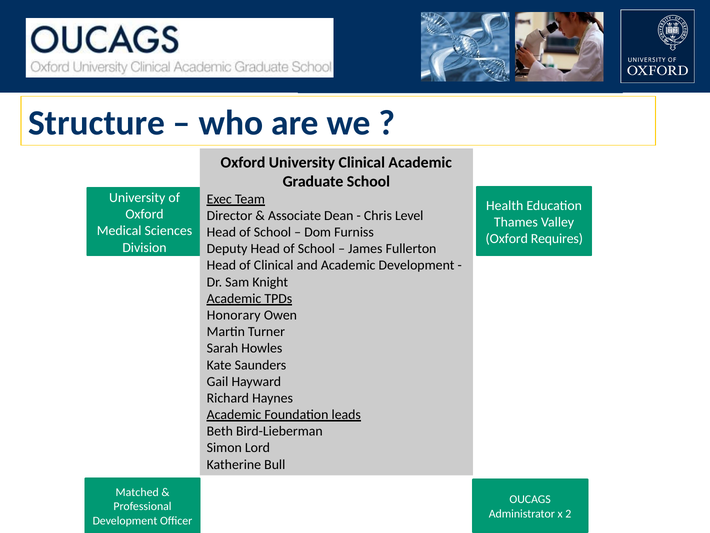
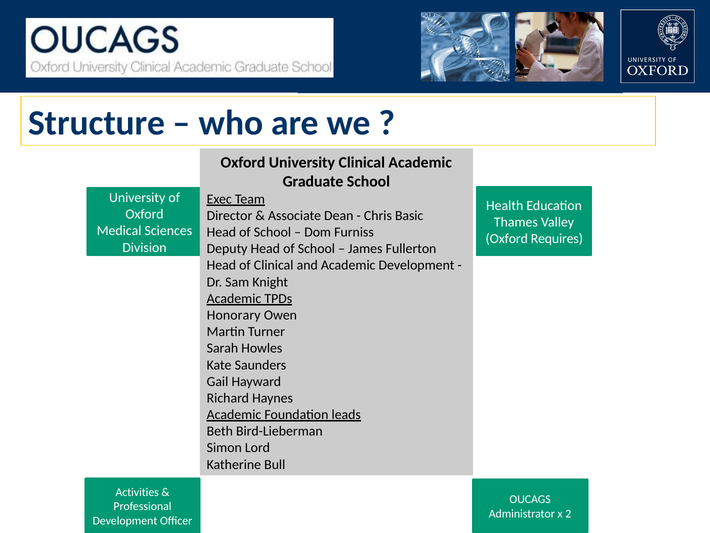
Level: Level -> Basic
Matched: Matched -> Activities
